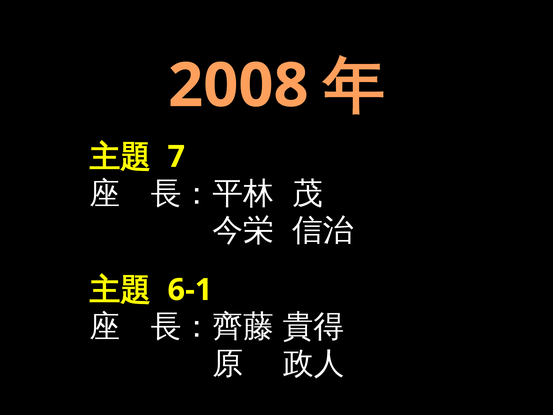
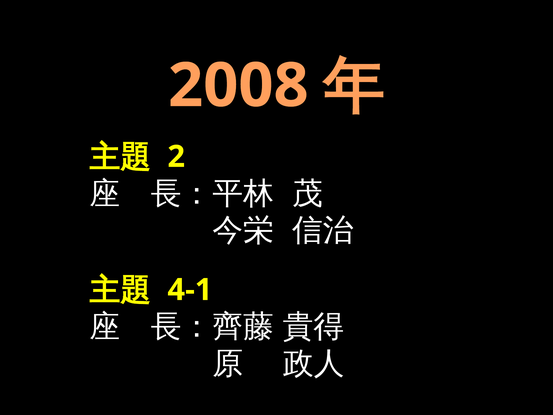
7: 7 -> 2
6-1: 6-1 -> 4-1
